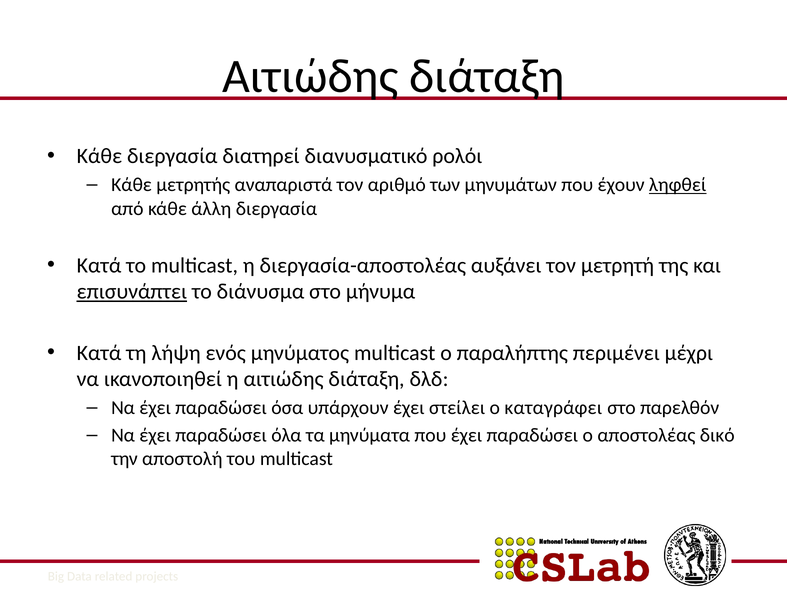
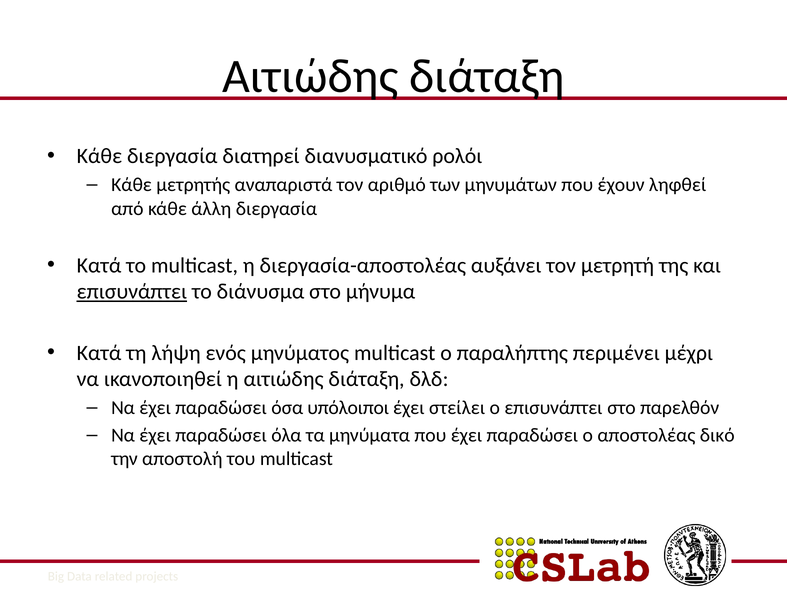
ληφθεί underline: present -> none
υπάρχουν: υπάρχουν -> υπόλοιποι
ο καταγράφει: καταγράφει -> επισυνάπτει
